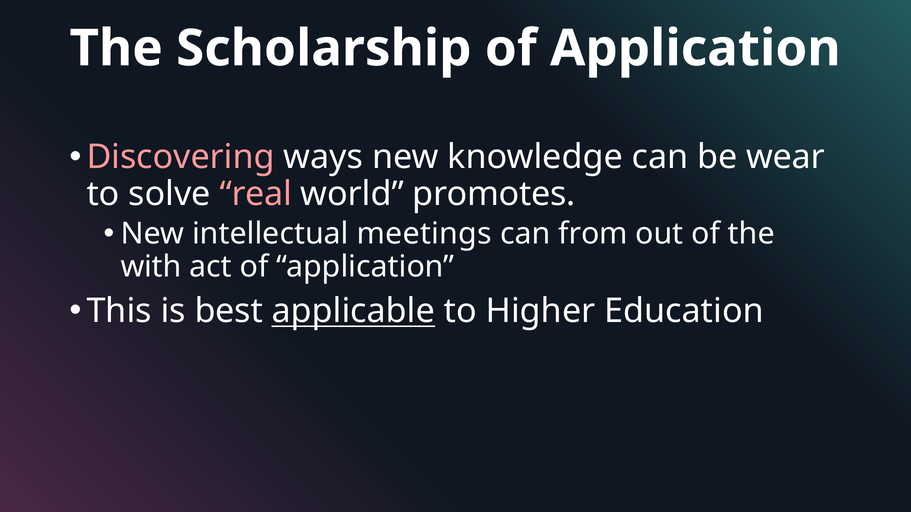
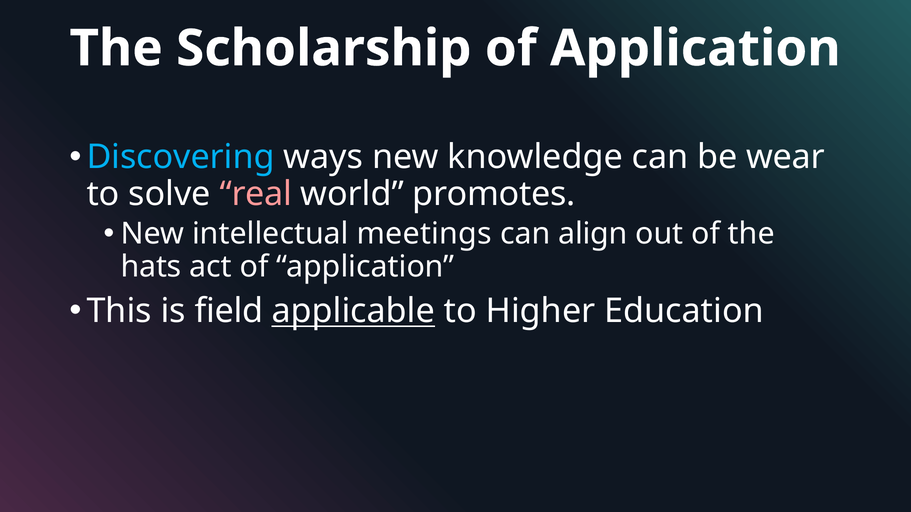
Discovering colour: pink -> light blue
from: from -> align
with: with -> hats
best: best -> field
